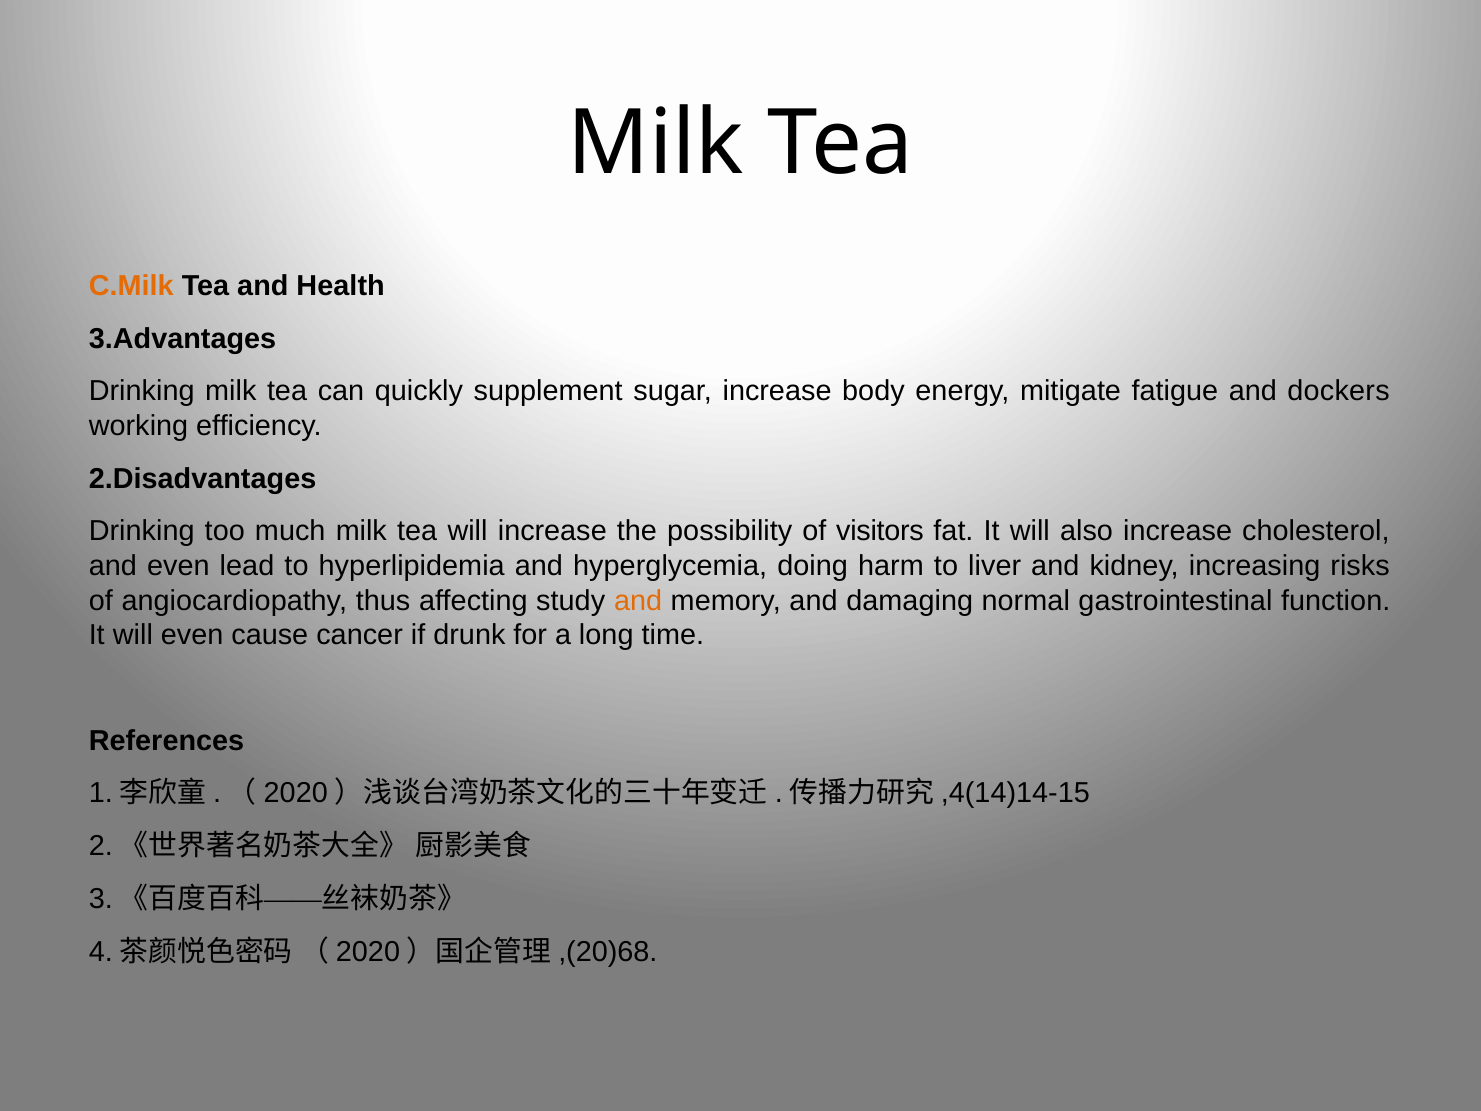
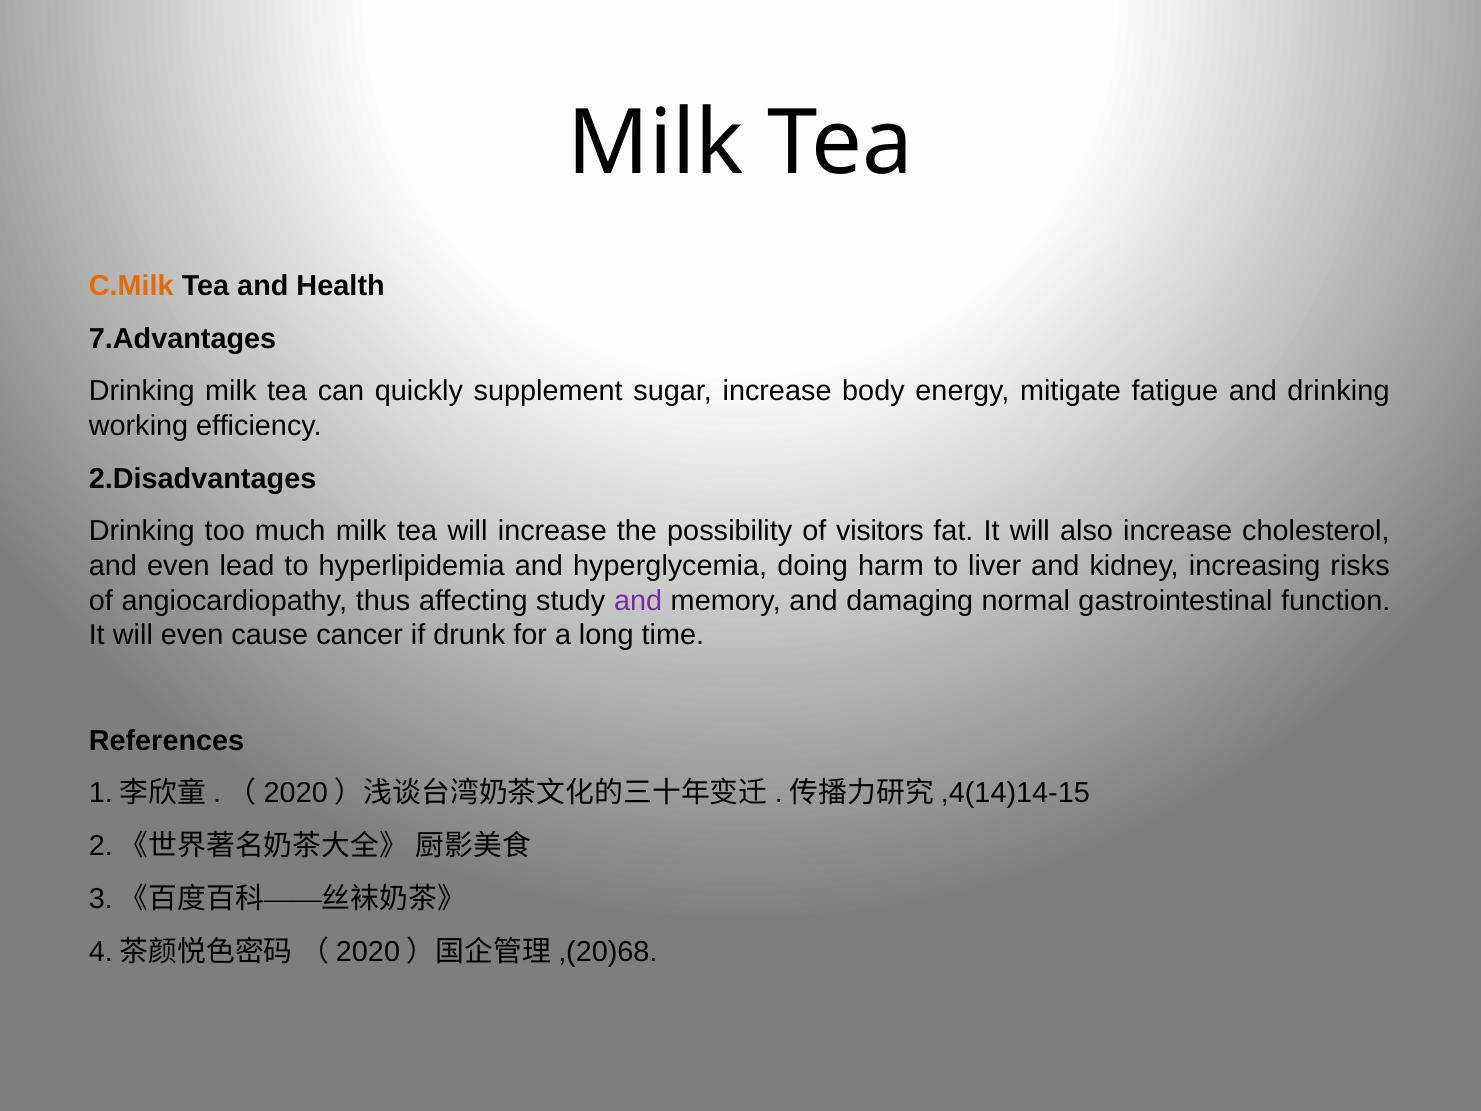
3.Advantages: 3.Advantages -> 7.Advantages
and dockers: dockers -> drinking
and at (638, 600) colour: orange -> purple
